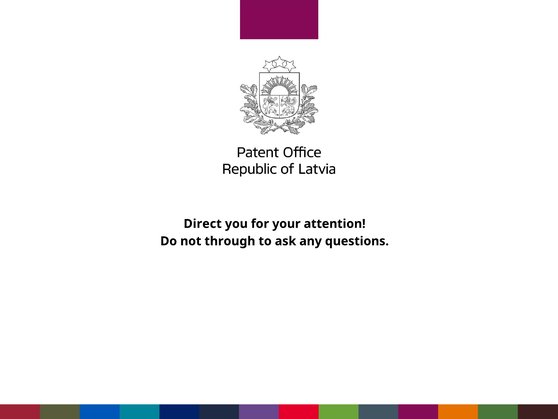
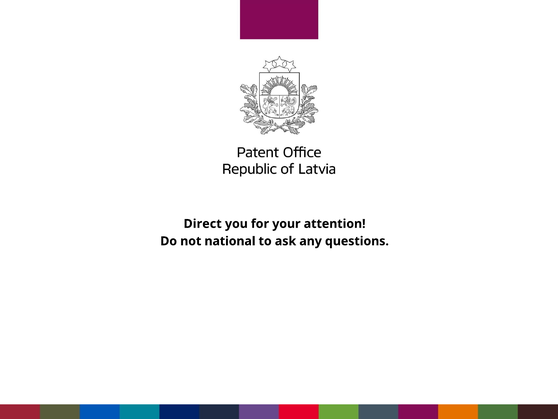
through: through -> national
